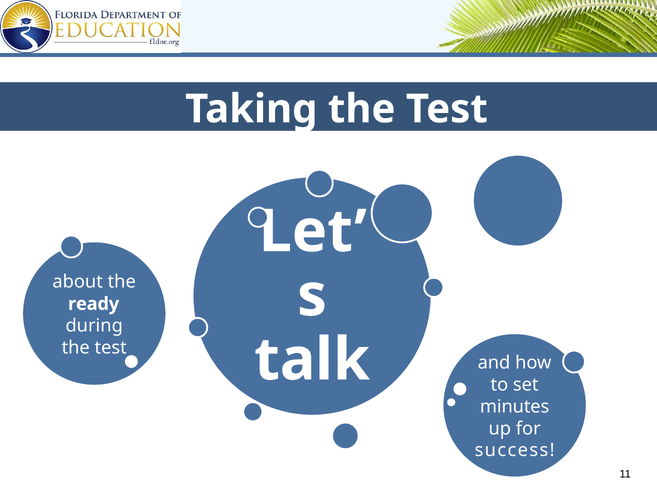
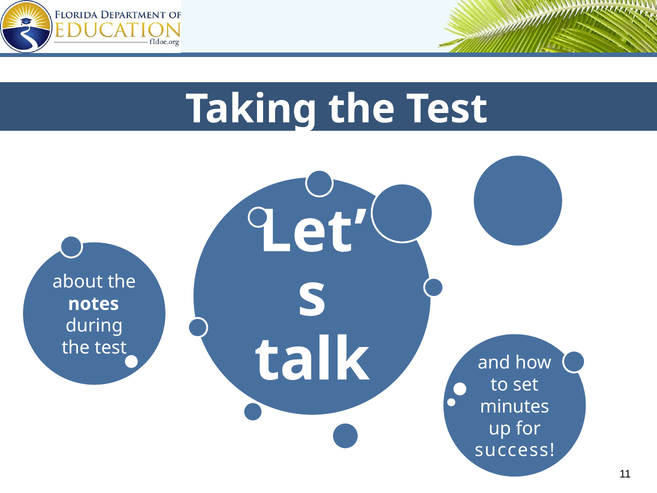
ready: ready -> notes
